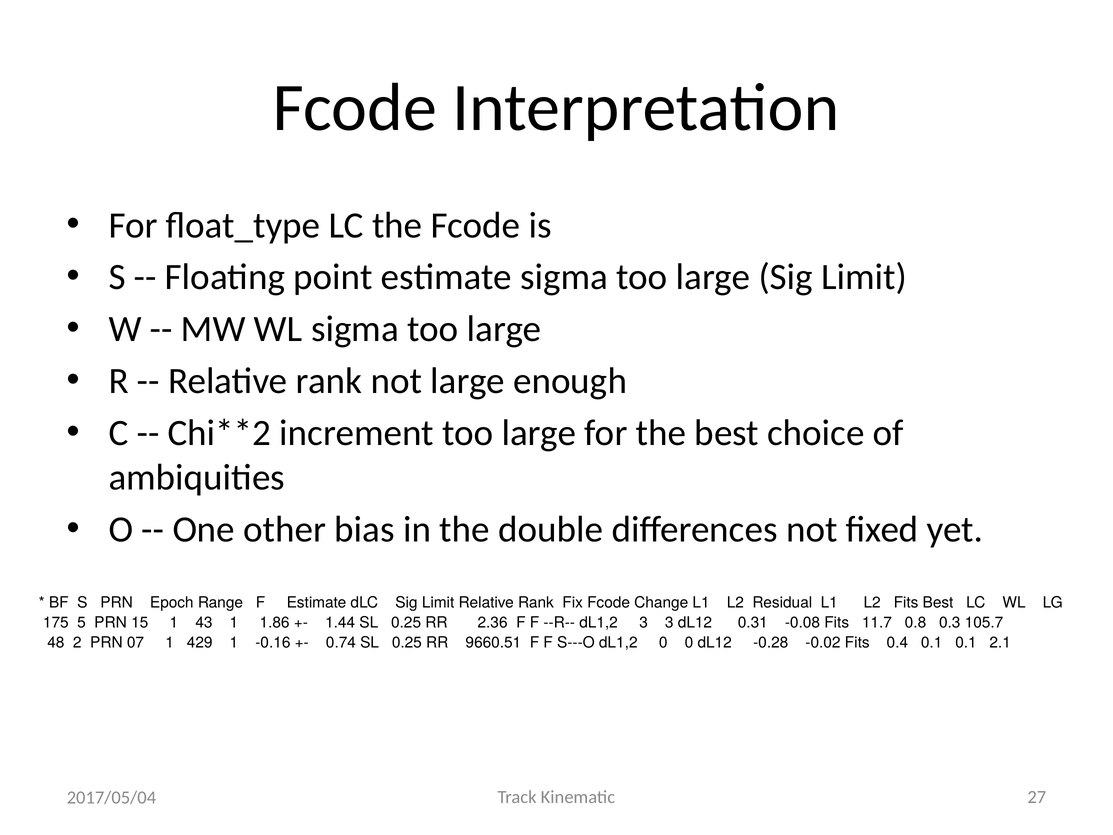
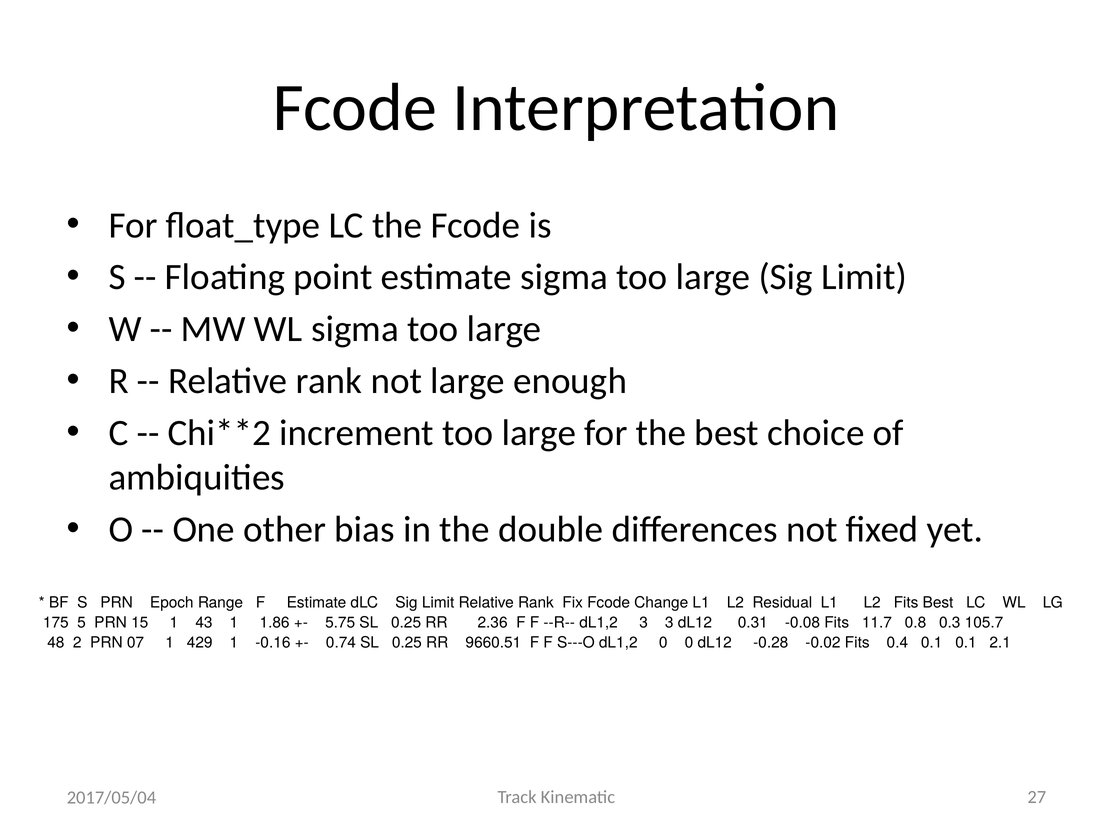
1.44: 1.44 -> 5.75
